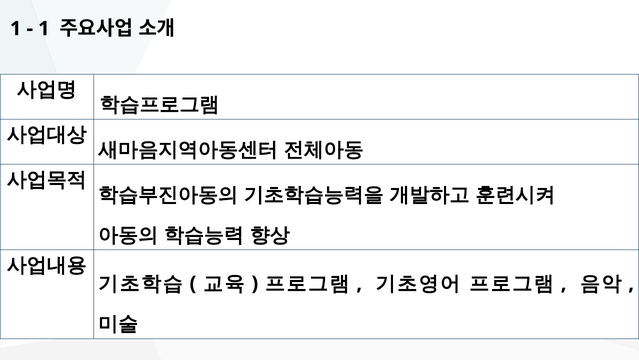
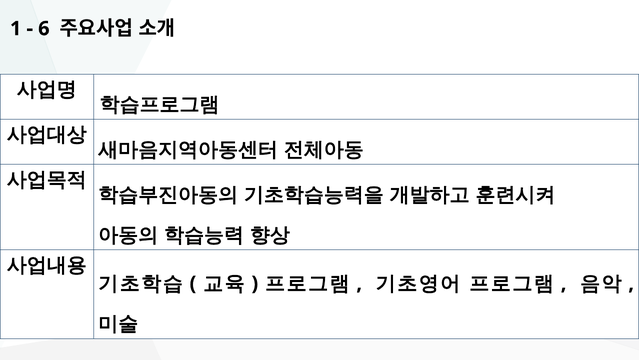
1 at (44, 29): 1 -> 6
